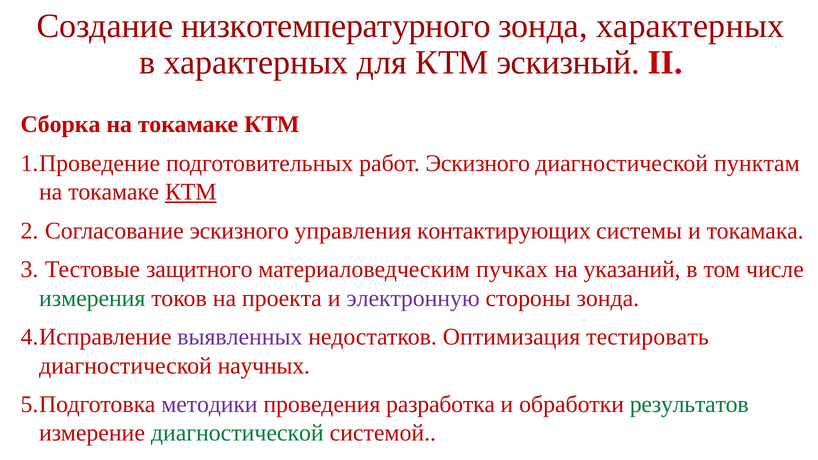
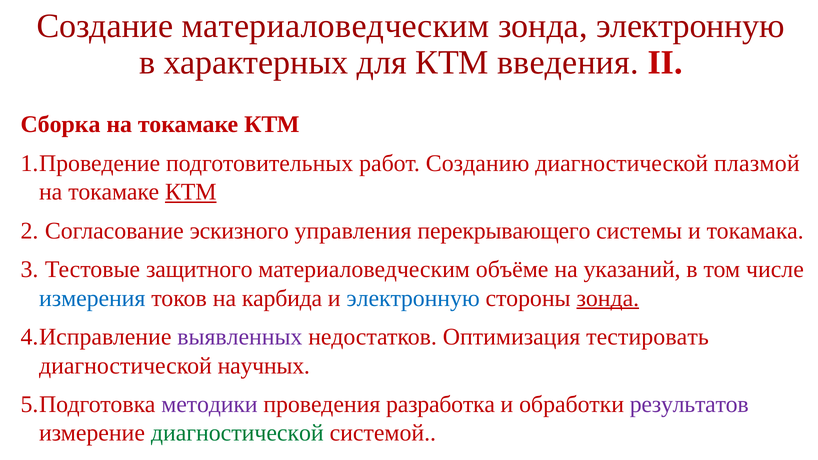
Создание низкотемпературного: низкотемпературного -> материаловедческим
зонда характерных: характерных -> электронную
эскизный: эскизный -> введения
работ Эскизного: Эскизного -> Созданию
пунктам: пунктам -> плазмой
контактирующих: контактирующих -> перекрывающего
пучках: пучках -> объёме
измерения colour: green -> blue
проекта: проекта -> карбида
электронную at (413, 298) colour: purple -> blue
зонда at (608, 298) underline: none -> present
результатов colour: green -> purple
